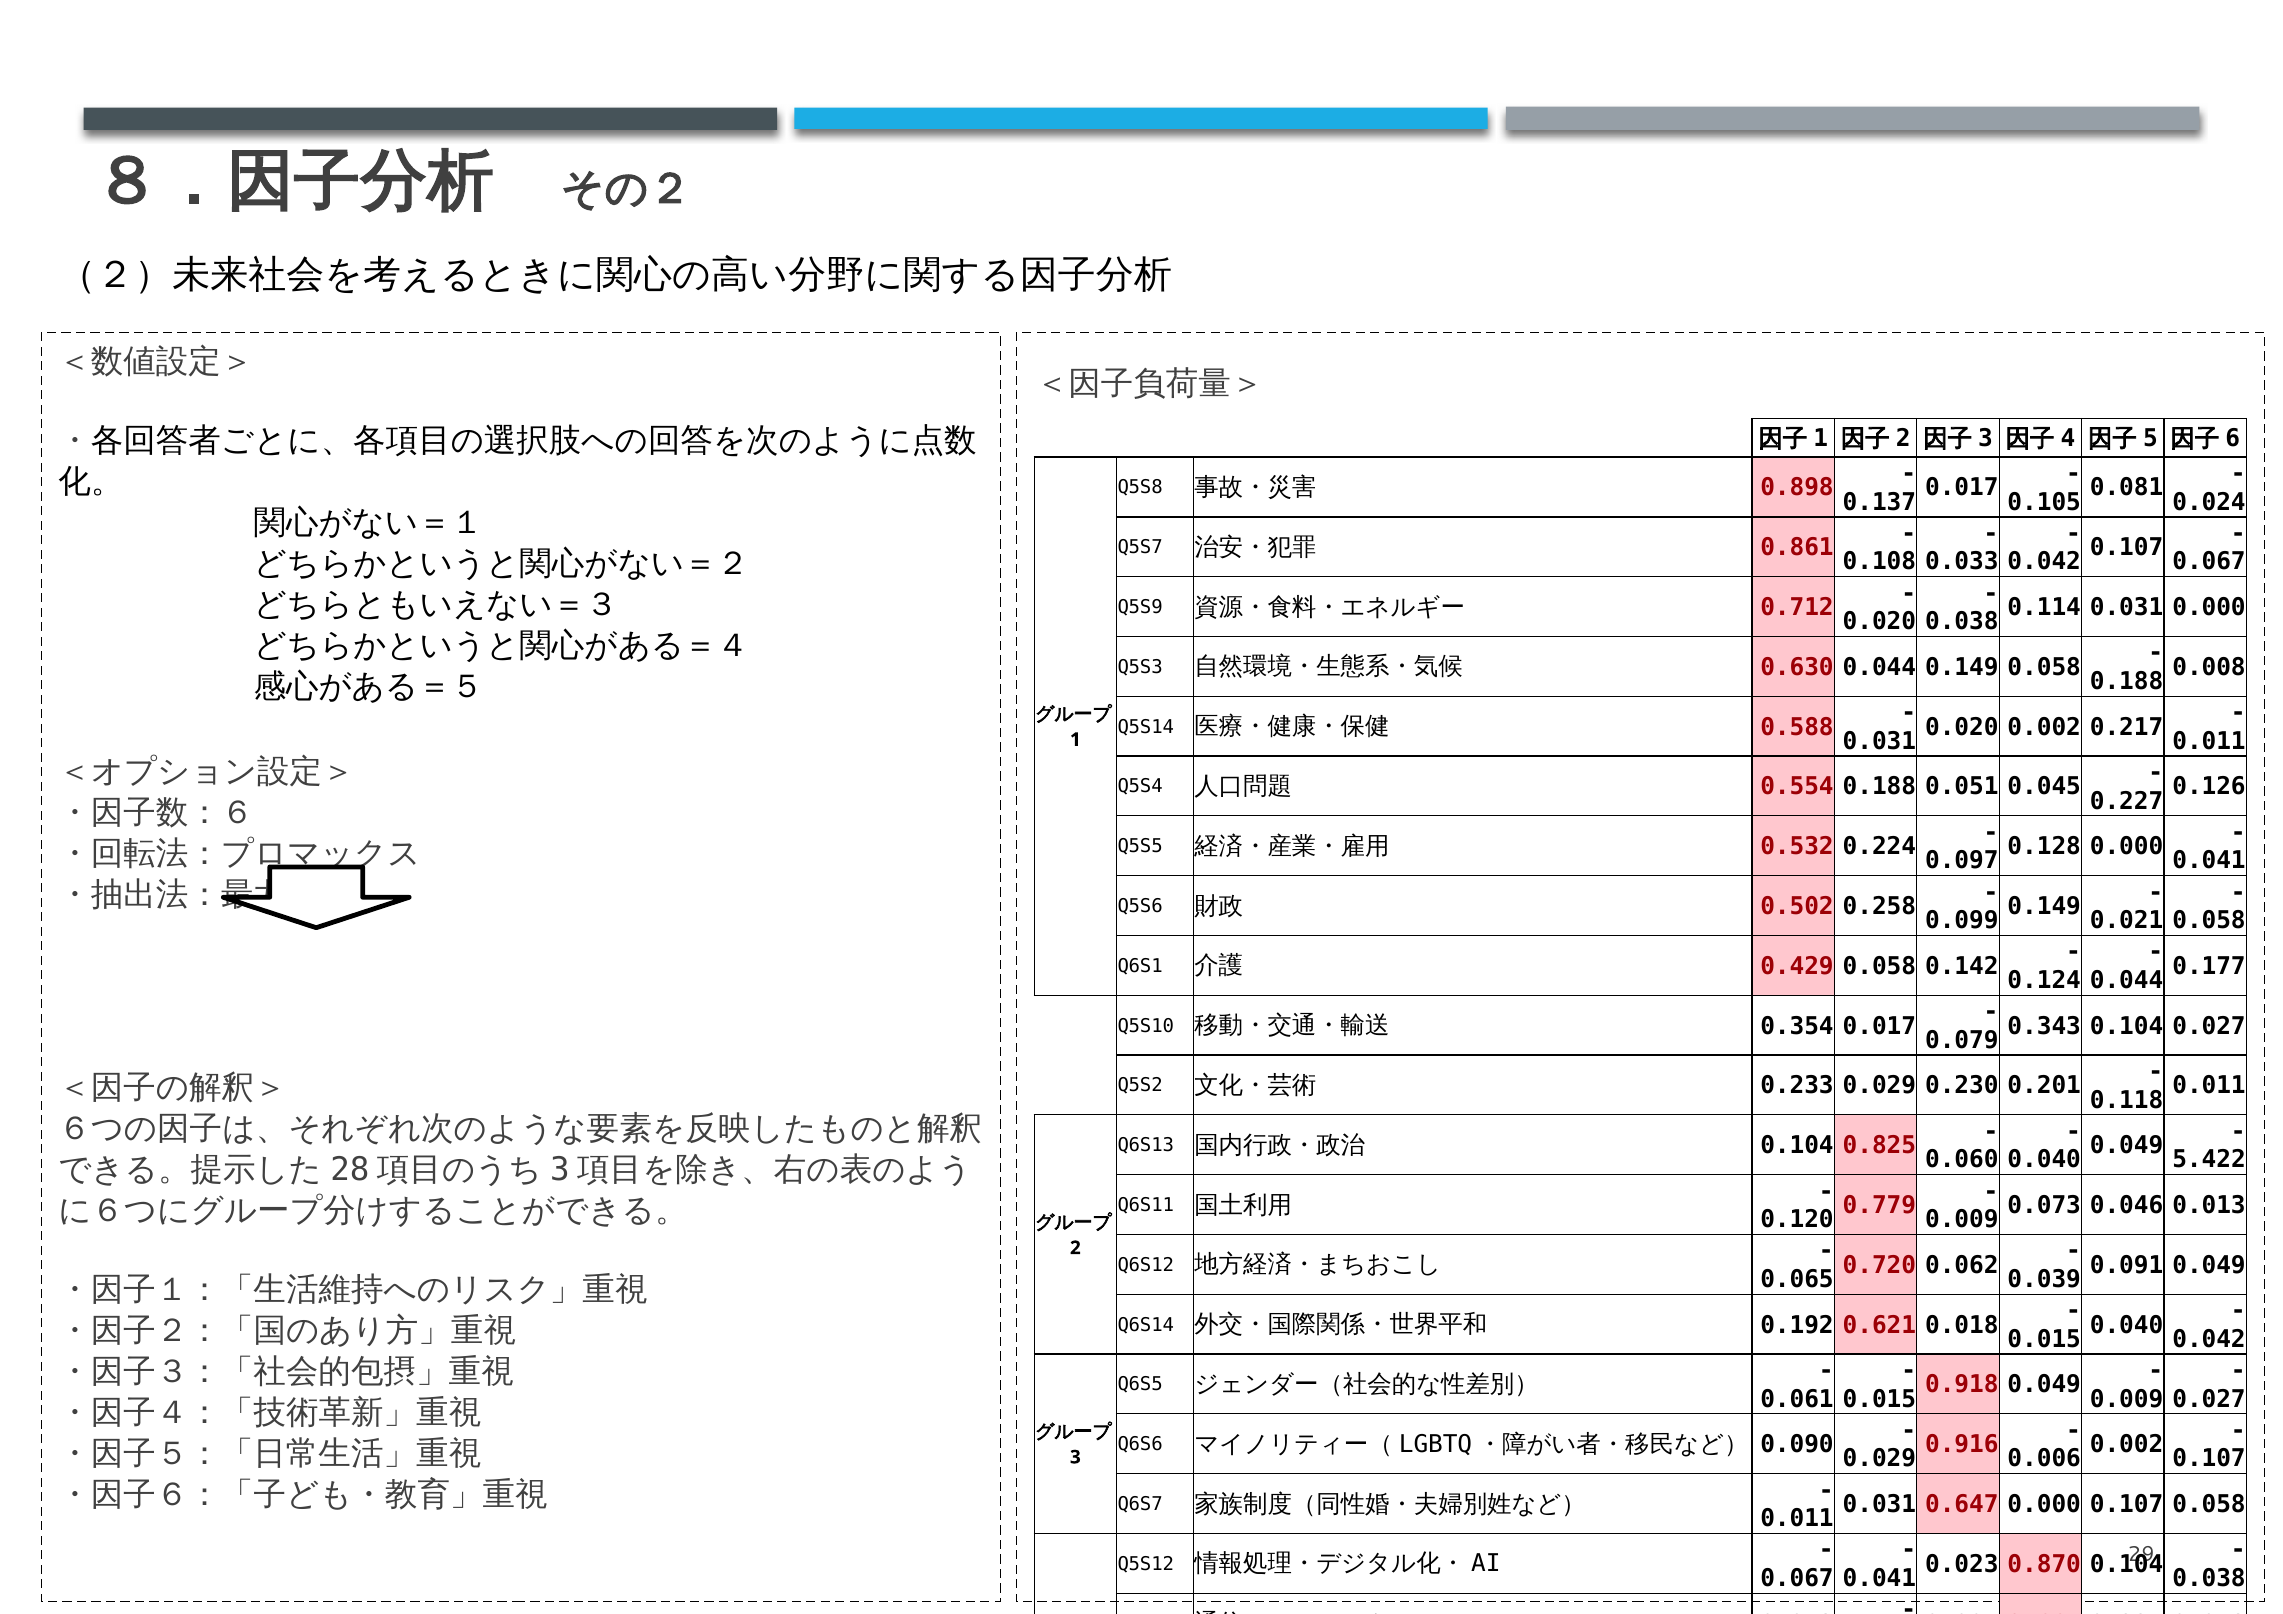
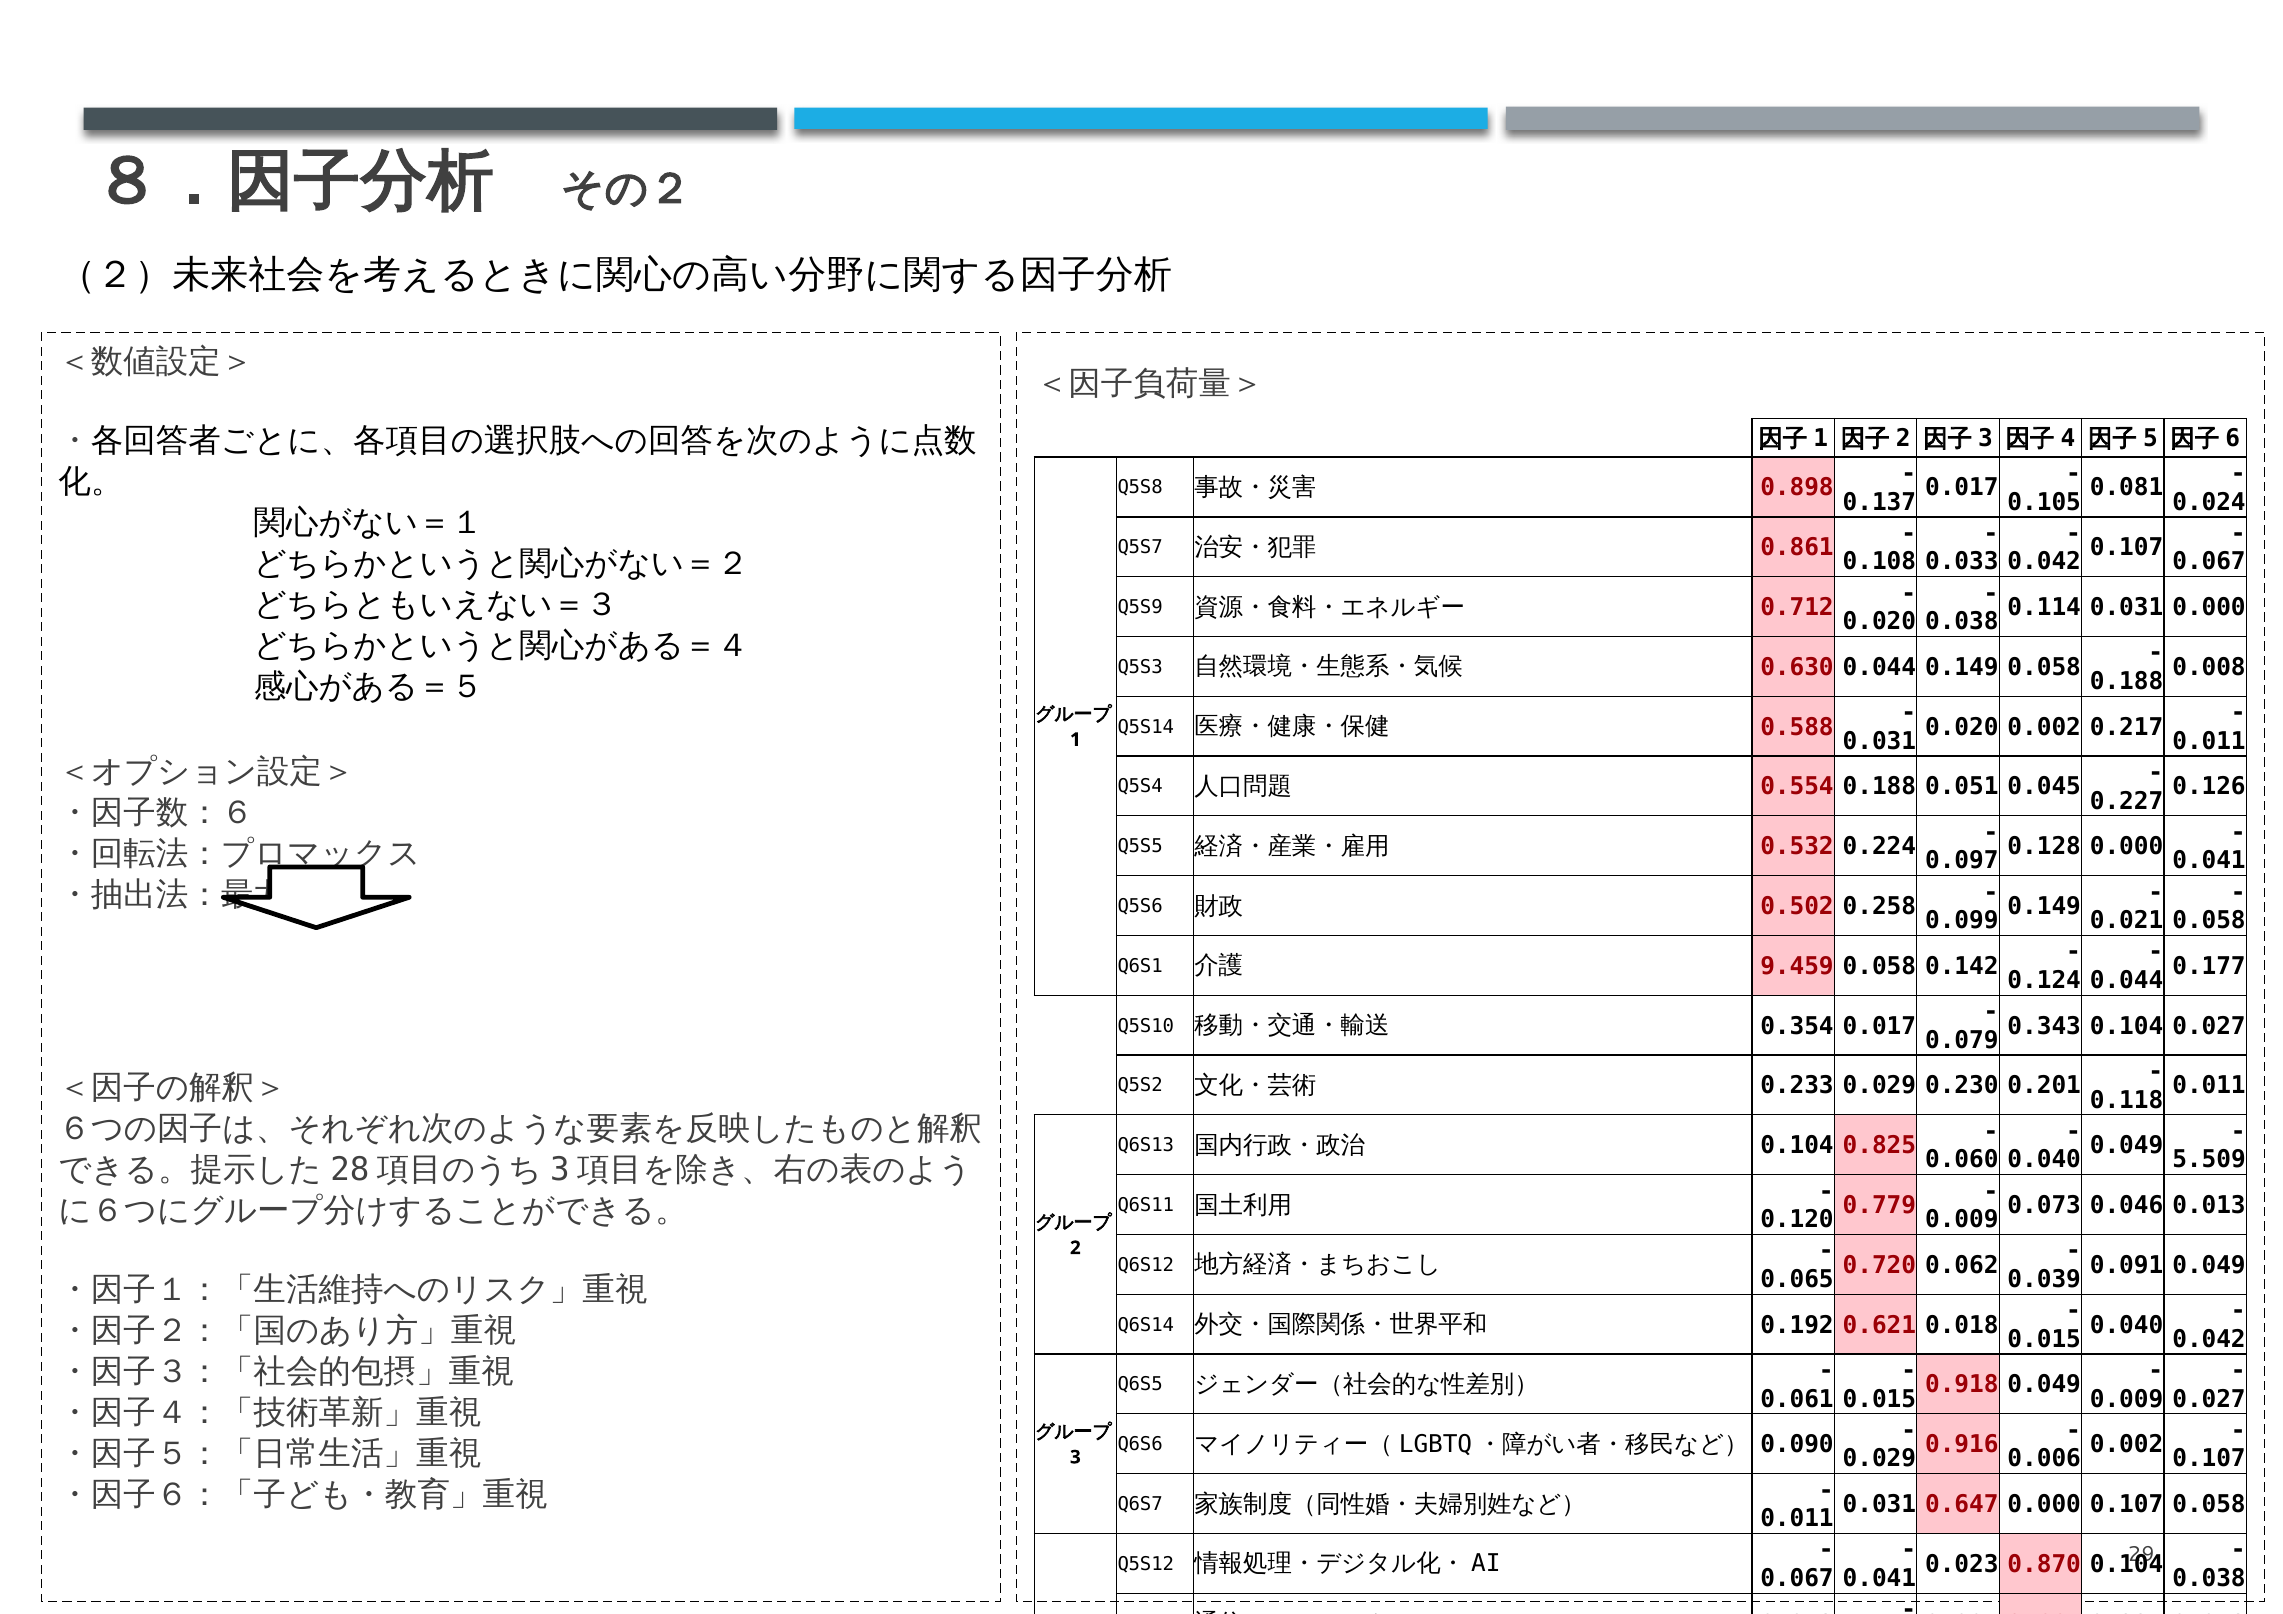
0.429: 0.429 -> 9.459
5.422: 5.422 -> 5.509
